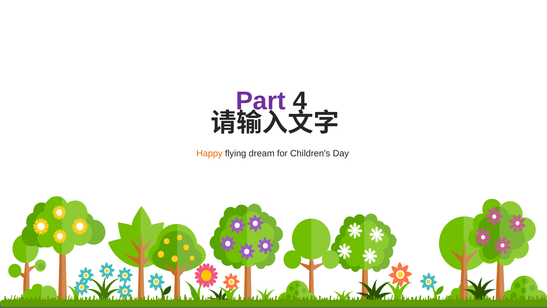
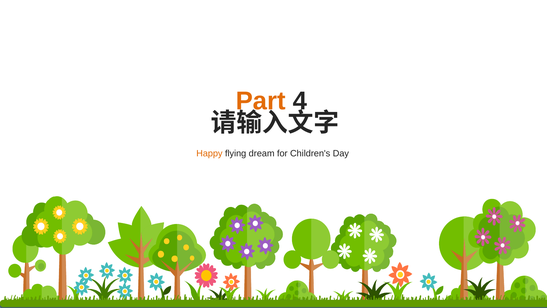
Part colour: purple -> orange
